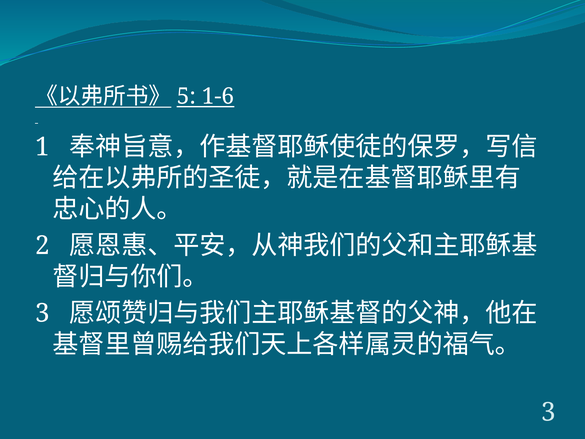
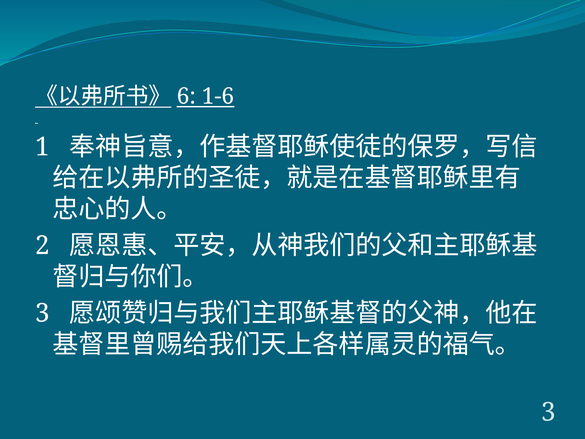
5: 5 -> 6
